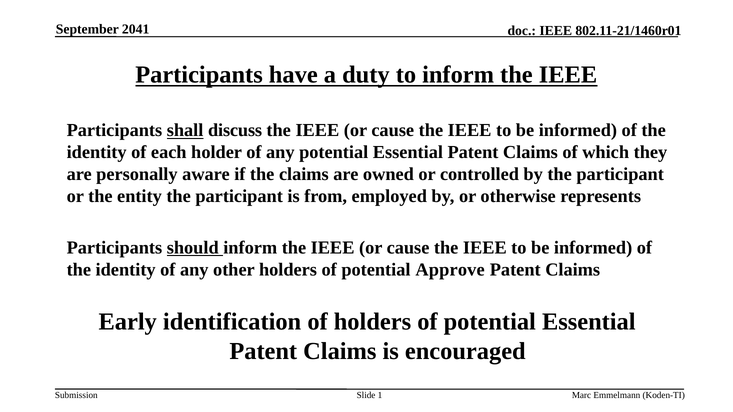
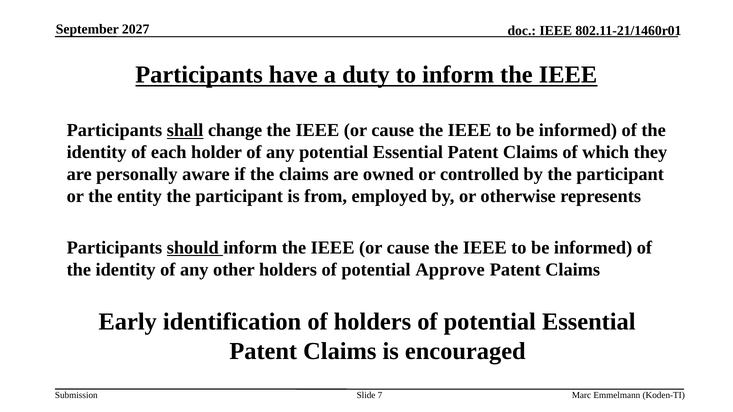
2041: 2041 -> 2027
discuss: discuss -> change
1: 1 -> 7
